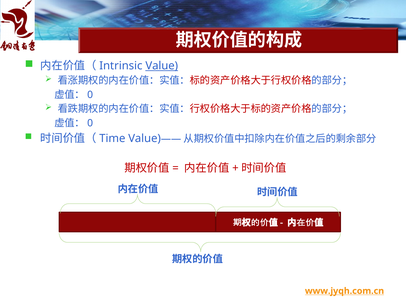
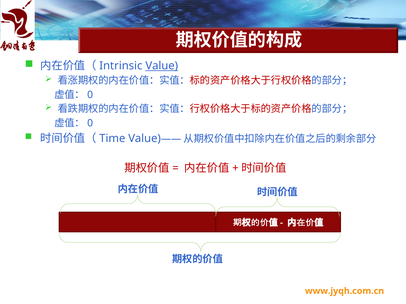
www.jyqh.com.cn underline: present -> none
